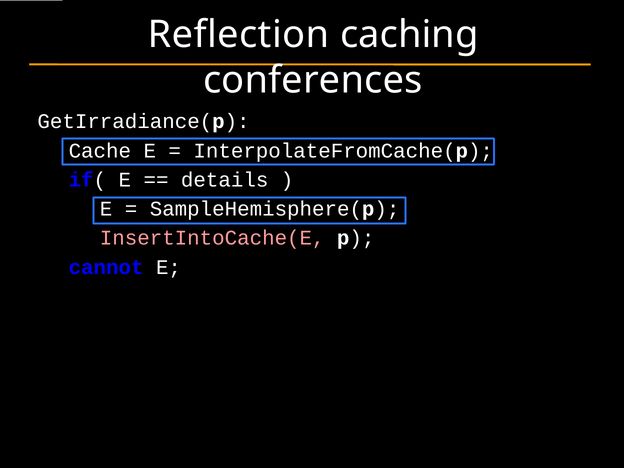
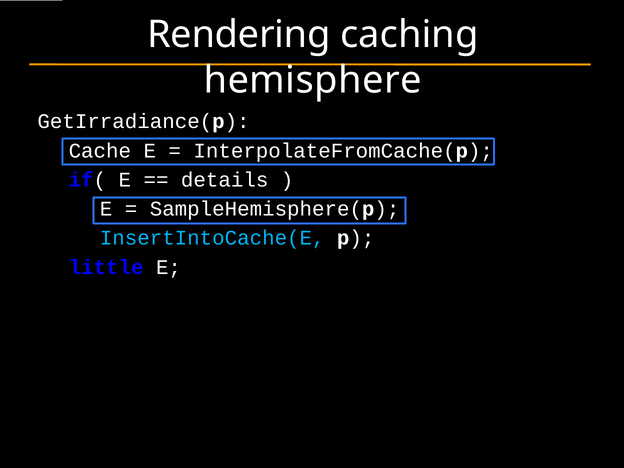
Reflection: Reflection -> Rendering
conferences: conferences -> hemisphere
InsertIntoCache(E colour: pink -> light blue
cannot: cannot -> little
